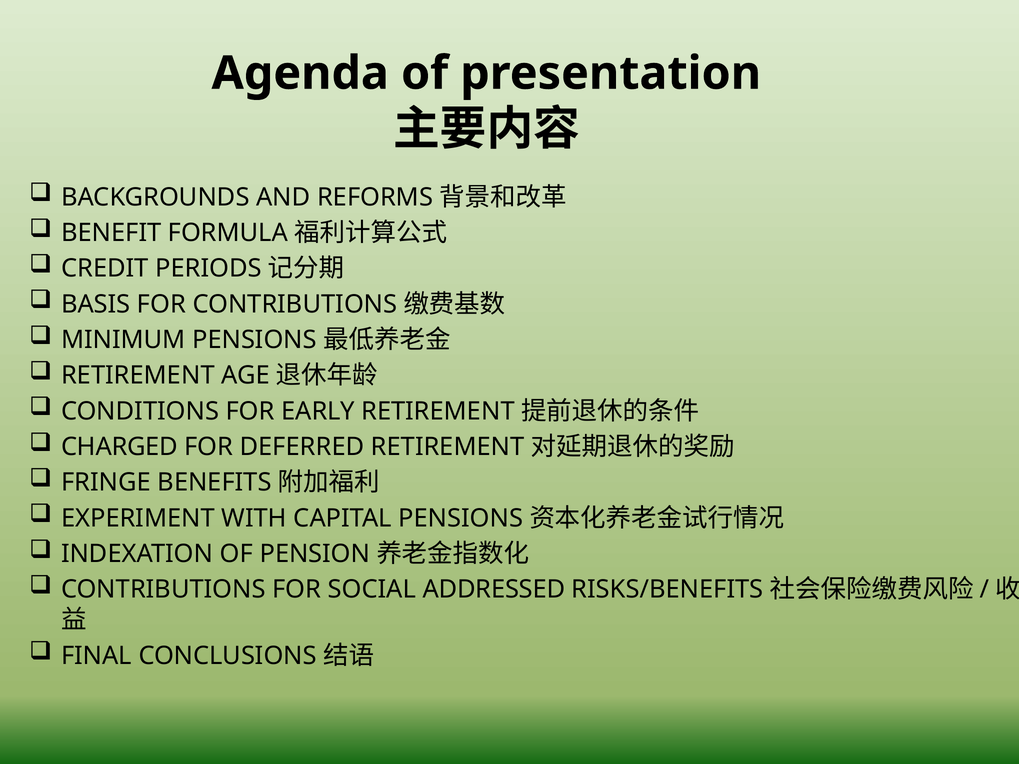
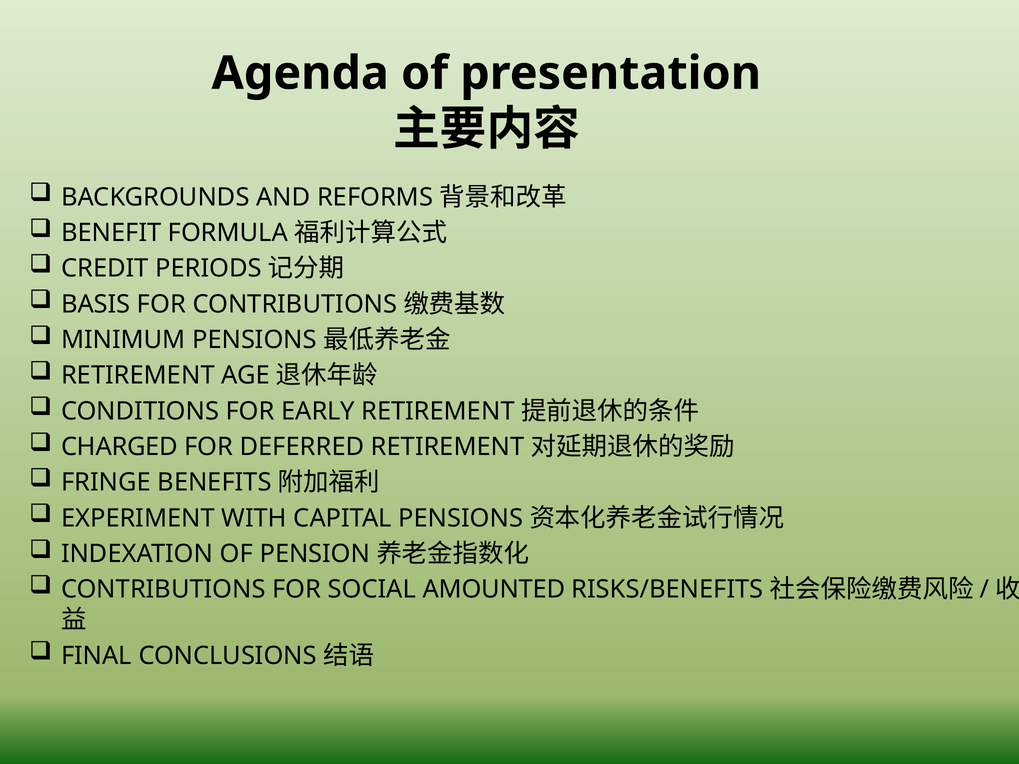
ADDRESSED: ADDRESSED -> AMOUNTED
